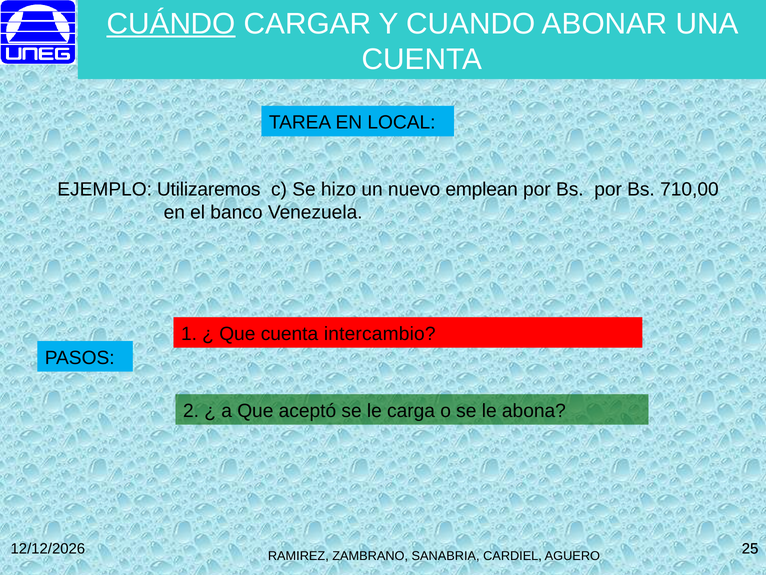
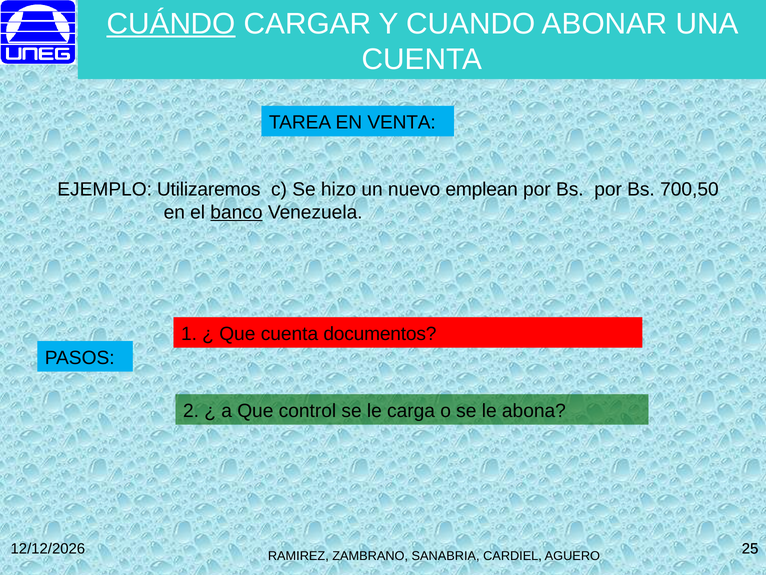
LOCAL: LOCAL -> VENTA
710,00: 710,00 -> 700,50
banco underline: none -> present
intercambio: intercambio -> documentos
aceptó: aceptó -> control
